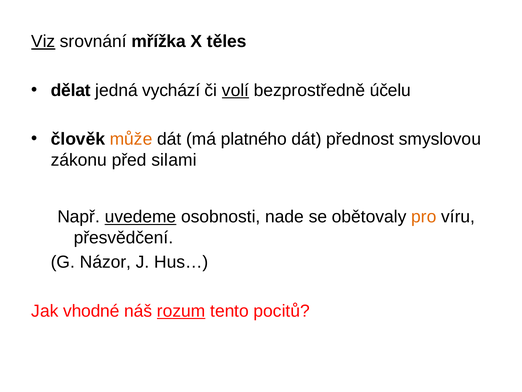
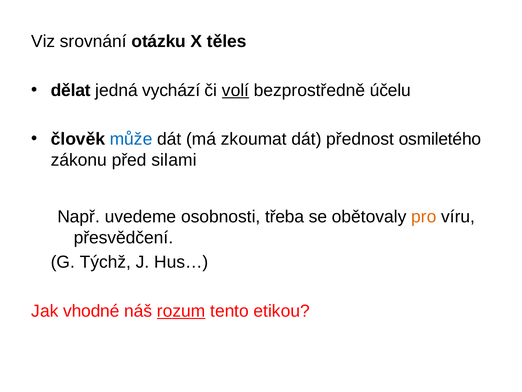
Viz underline: present -> none
mřížka: mřížka -> otázku
může colour: orange -> blue
platného: platného -> zkoumat
smyslovou: smyslovou -> osmiletého
uvedeme underline: present -> none
nade: nade -> třeba
Názor: Názor -> Týchž
pocitů: pocitů -> etikou
